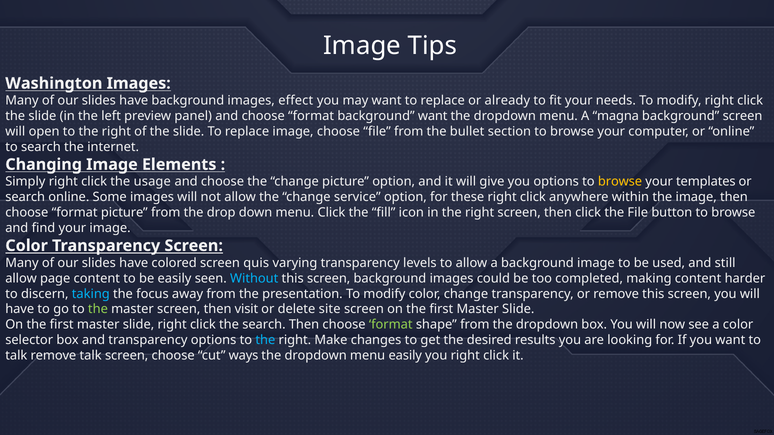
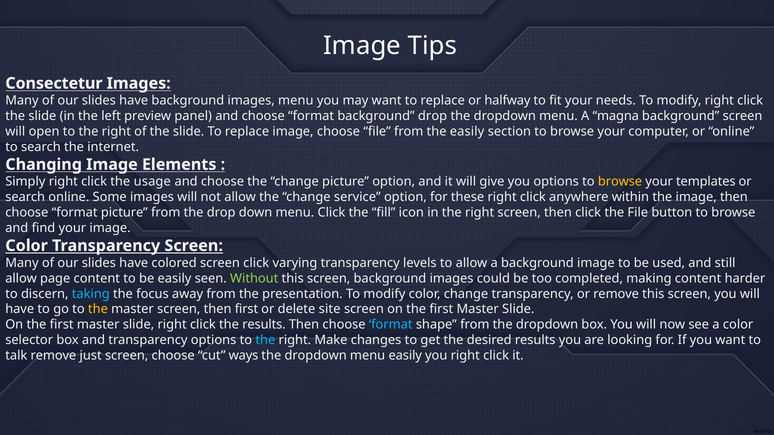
Washington: Washington -> Consectetur
images effect: effect -> menu
already: already -> halfway
background want: want -> drop
the bullet: bullet -> easily
screen quis: quis -> click
Without colour: light blue -> light green
the at (98, 309) colour: light green -> yellow
then visit: visit -> first
the search: search -> results
format at (391, 325) colour: light green -> light blue
remove talk: talk -> just
